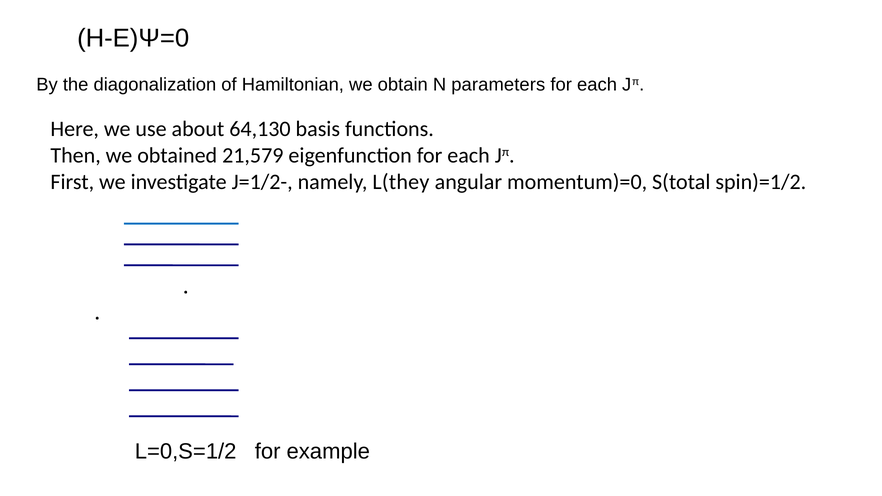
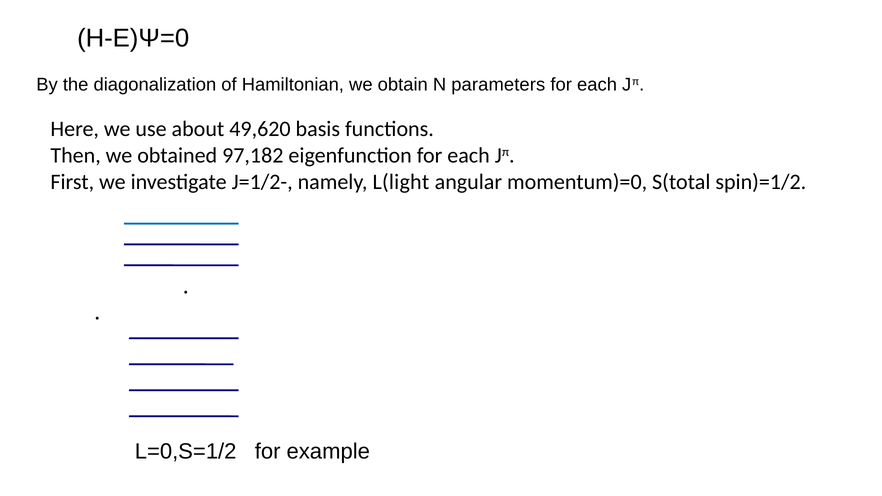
64,130: 64,130 -> 49,620
21,579: 21,579 -> 97,182
L(they: L(they -> L(light
